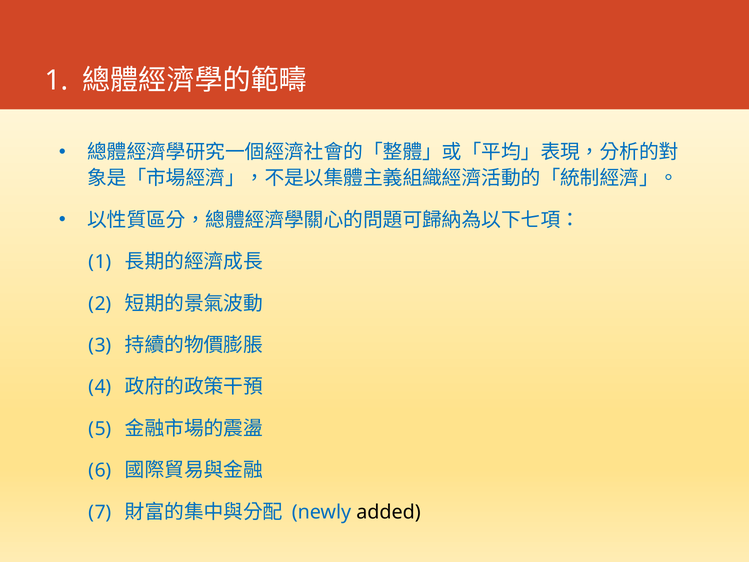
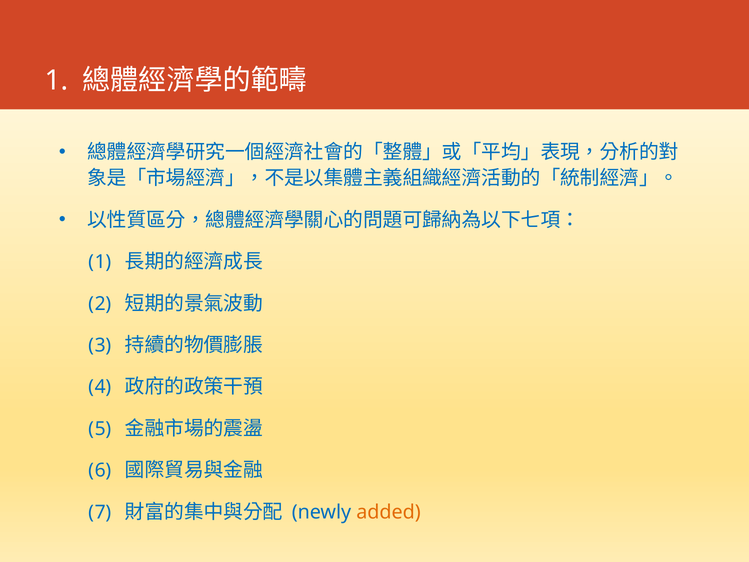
added colour: black -> orange
